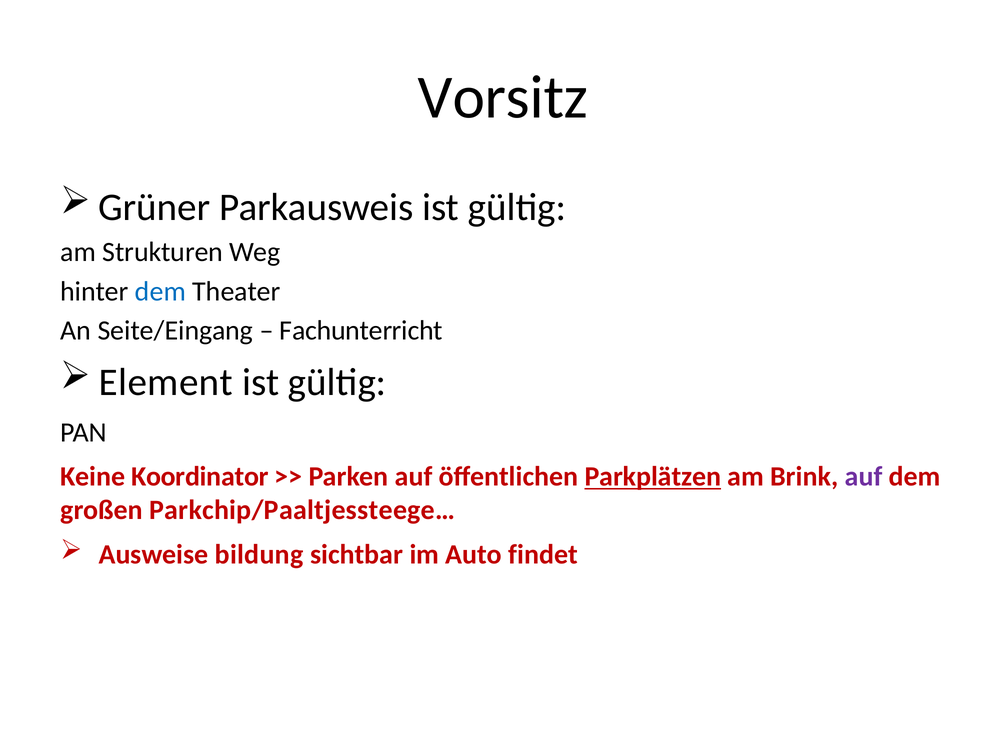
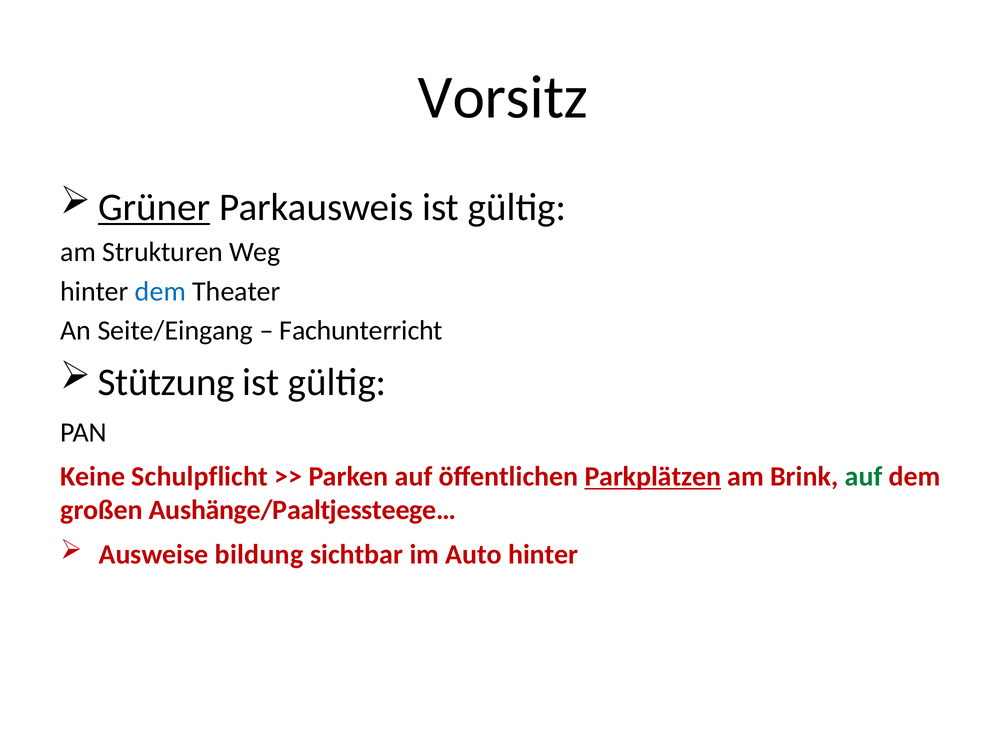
Grüner underline: none -> present
Element: Element -> Stützung
Koordinator: Koordinator -> Schulpflicht
auf at (864, 477) colour: purple -> green
Parkchip/Paaltjessteege…: Parkchip/Paaltjessteege… -> Aushänge/Paaltjessteege…
Auto findet: findet -> hinter
